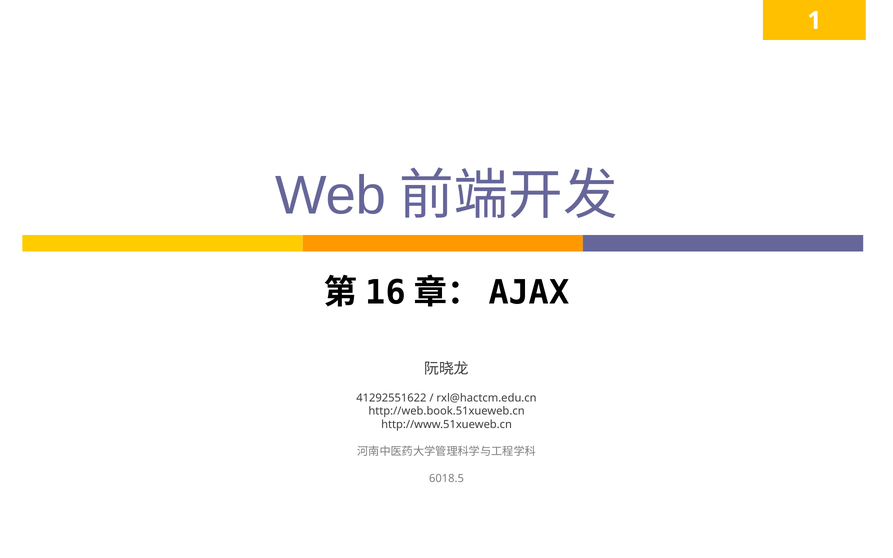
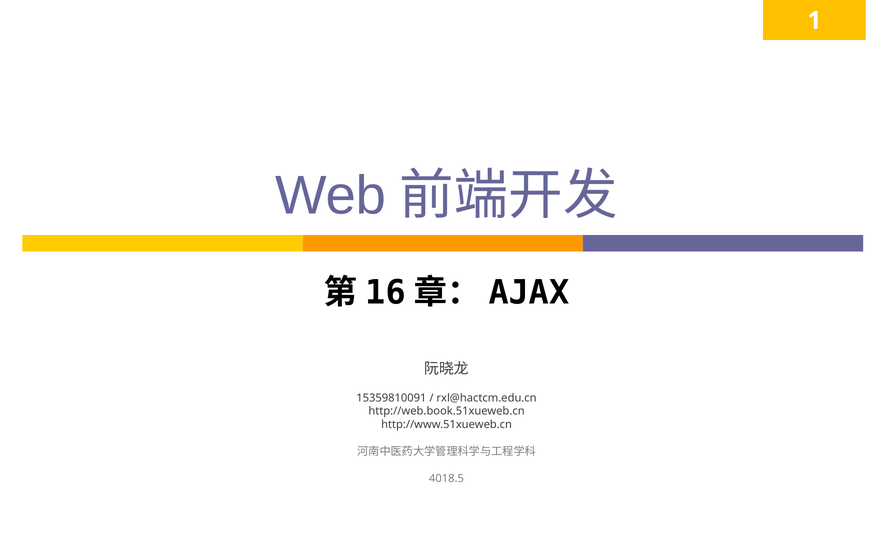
41292551622: 41292551622 -> 15359810091
6018.5: 6018.5 -> 4018.5
